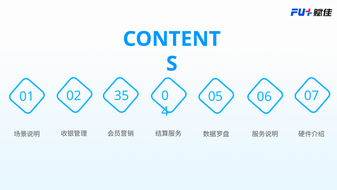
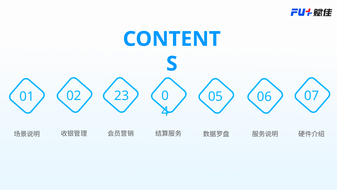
35: 35 -> 23
